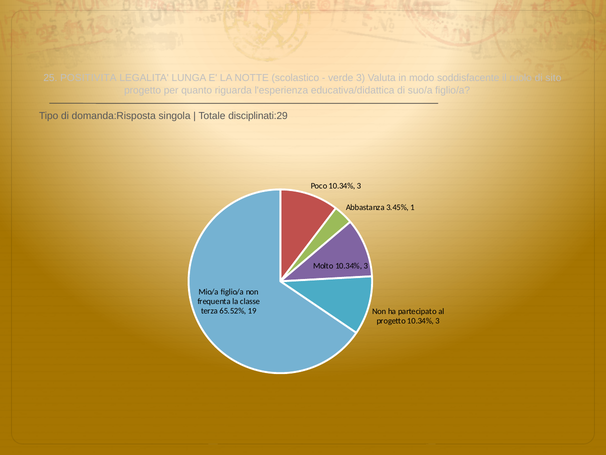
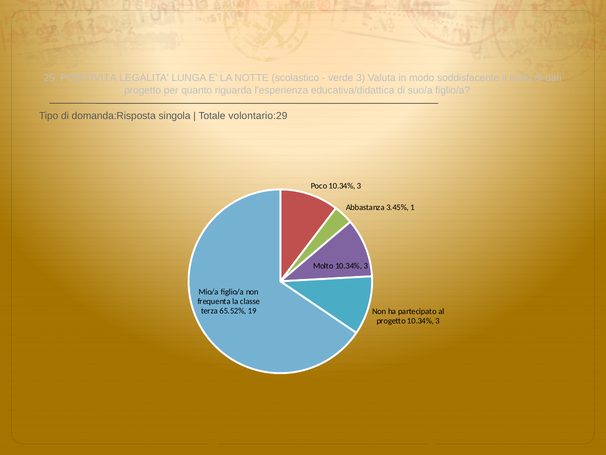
sito: sito -> dati
disciplinati:29: disciplinati:29 -> volontario:29
